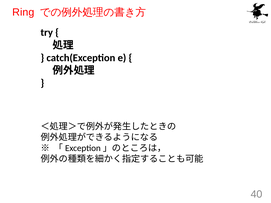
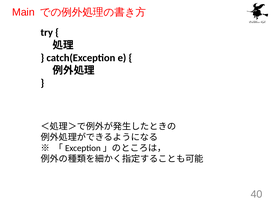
Ring: Ring -> Main
